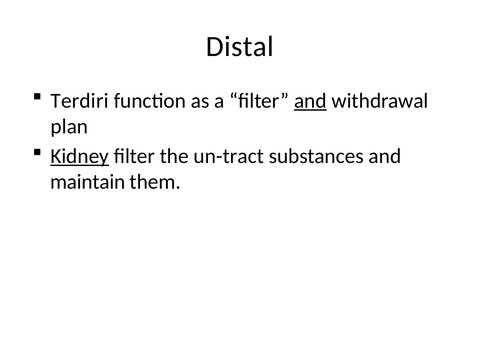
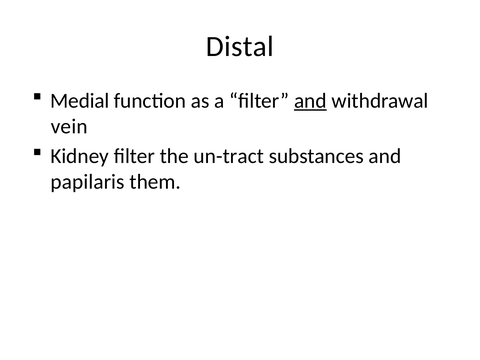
Terdiri: Terdiri -> Medial
plan: plan -> vein
Kidney underline: present -> none
maintain: maintain -> papilaris
